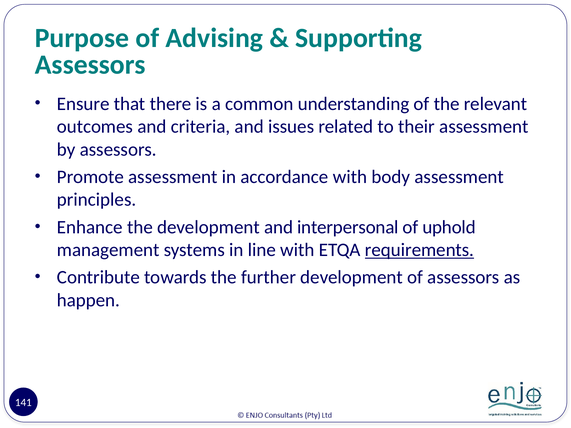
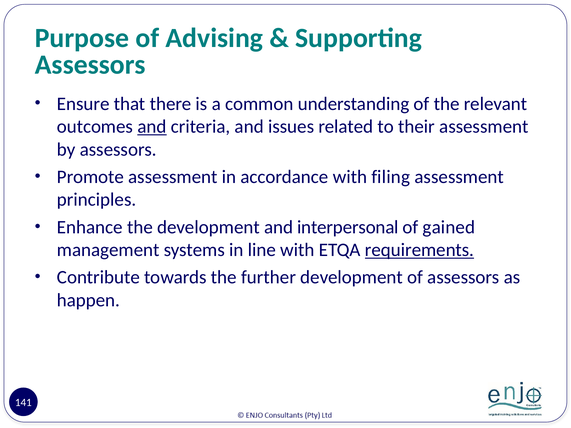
and at (152, 127) underline: none -> present
body: body -> filing
uphold: uphold -> gained
